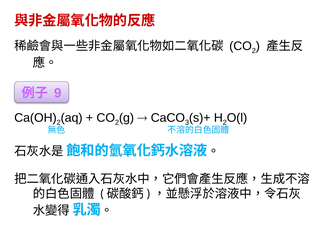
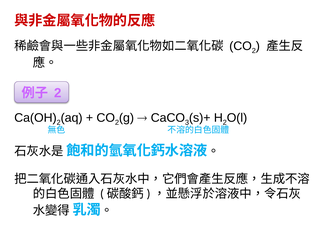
9 at (58, 93): 9 -> 2
